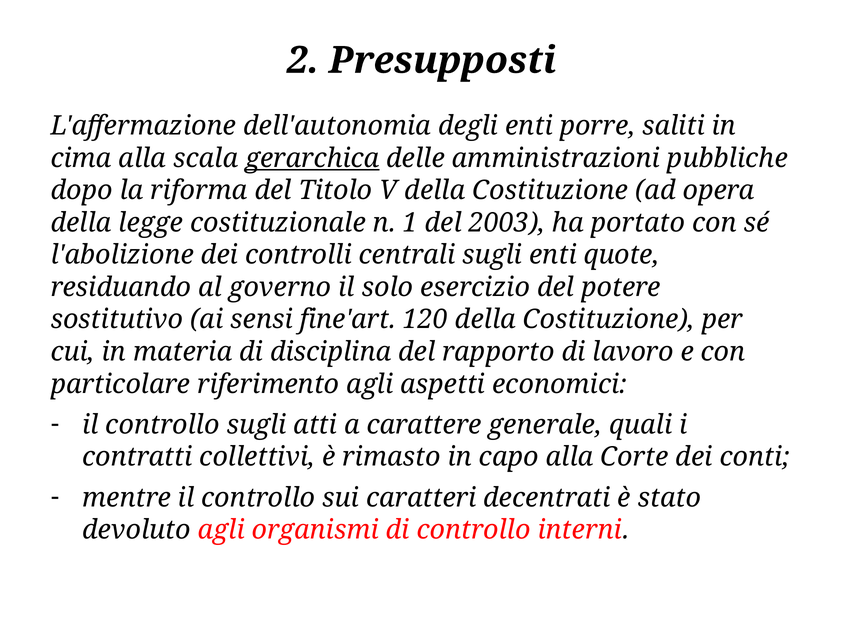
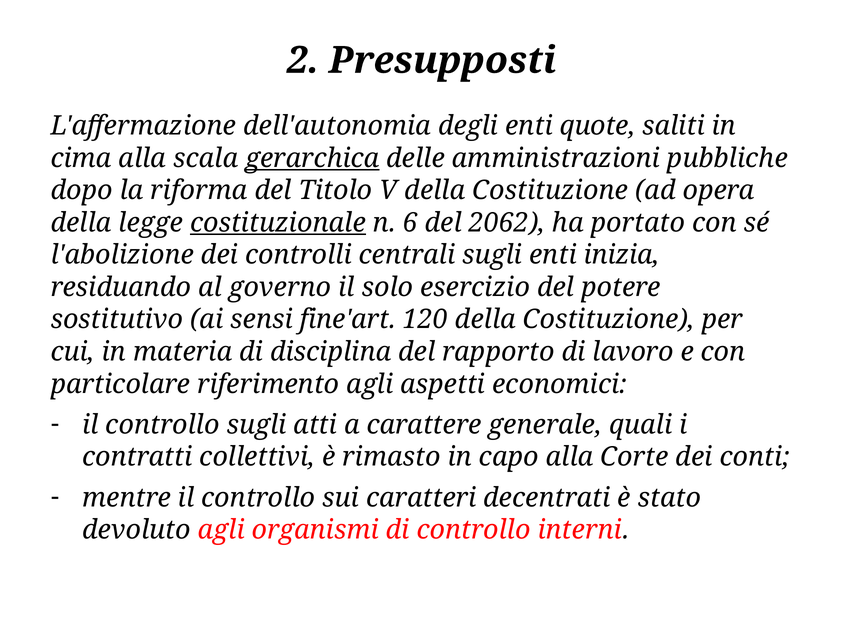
porre: porre -> quote
costituzionale underline: none -> present
1: 1 -> 6
2003: 2003 -> 2062
quote: quote -> inizia
